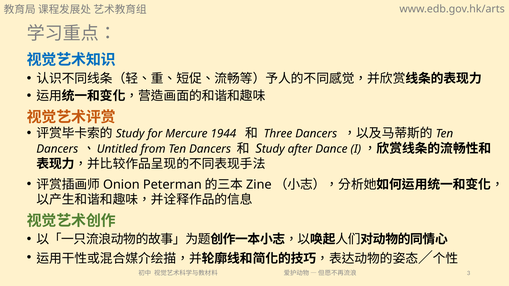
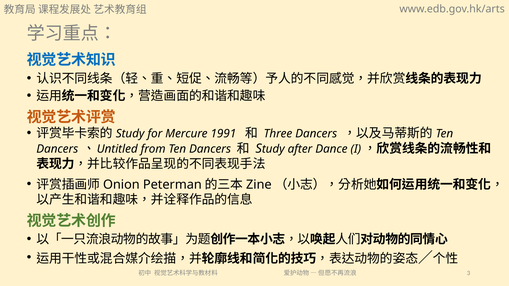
1944: 1944 -> 1991
